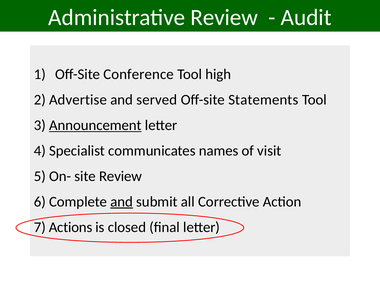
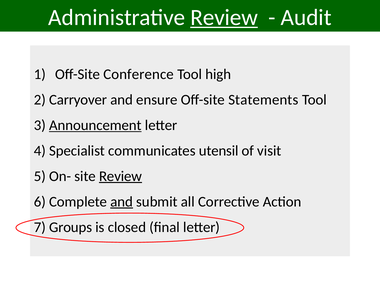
Review at (224, 17) underline: none -> present
Advertise: Advertise -> Carryover
served: served -> ensure
names: names -> utensil
Review at (121, 176) underline: none -> present
Actions: Actions -> Groups
